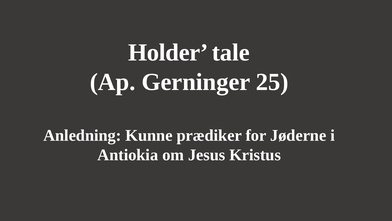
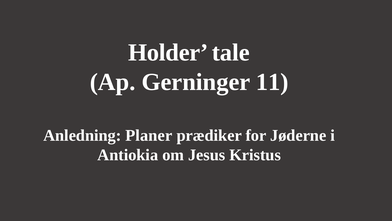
25: 25 -> 11
Kunne: Kunne -> Planer
